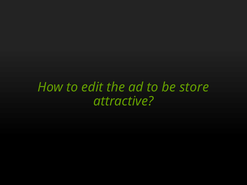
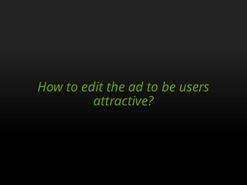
store: store -> users
